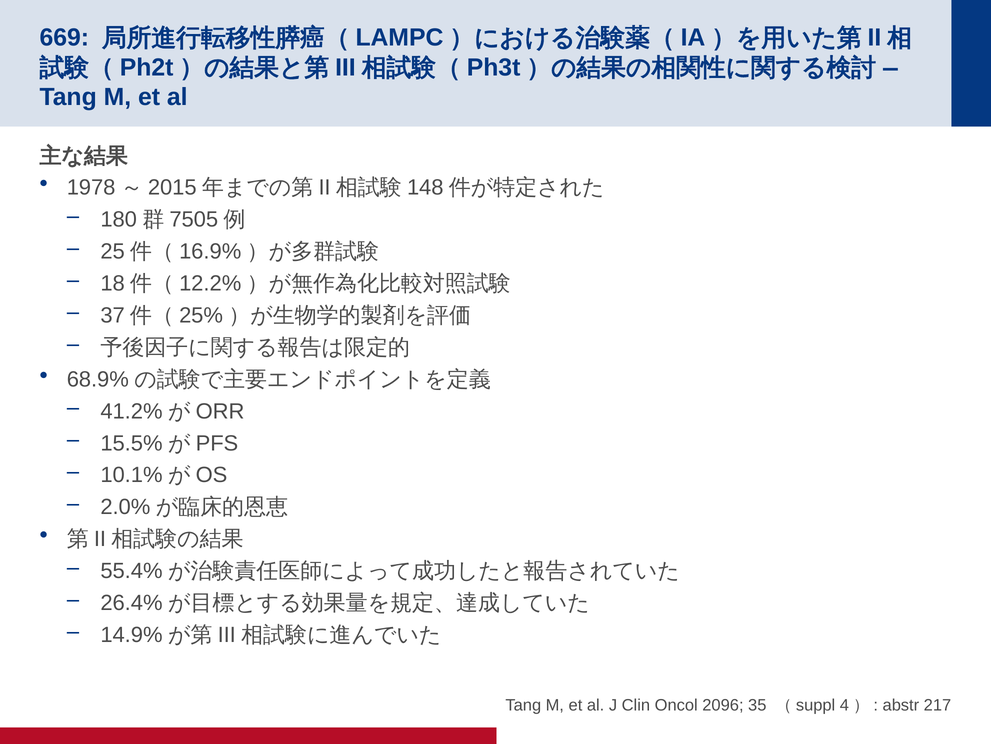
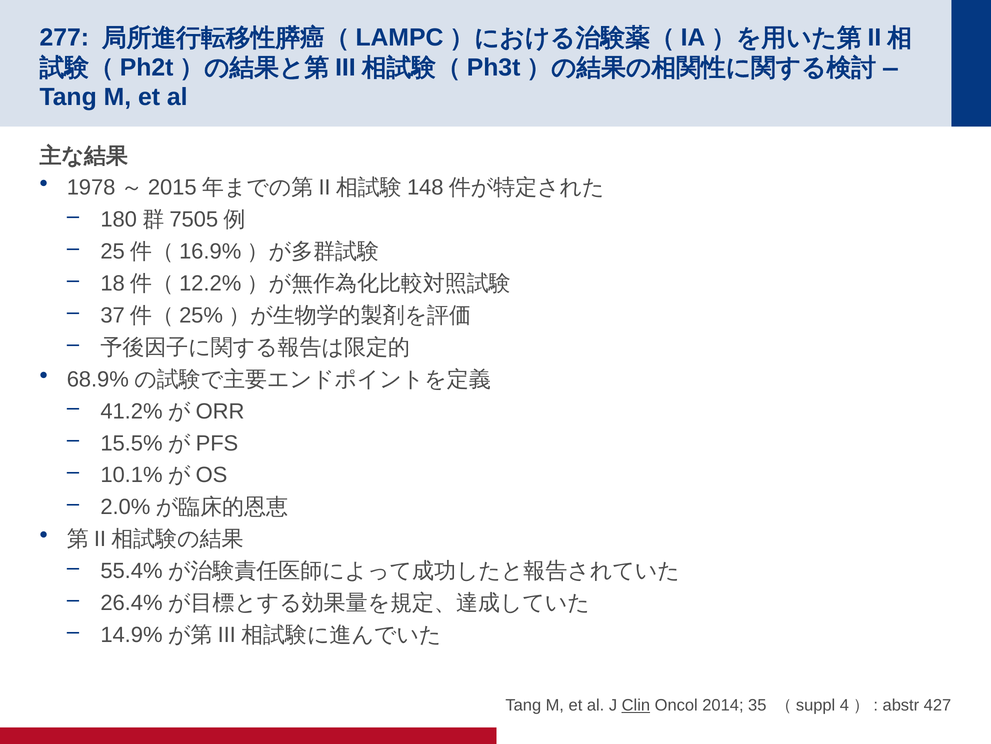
669: 669 -> 277
Clin underline: none -> present
2096: 2096 -> 2014
217: 217 -> 427
